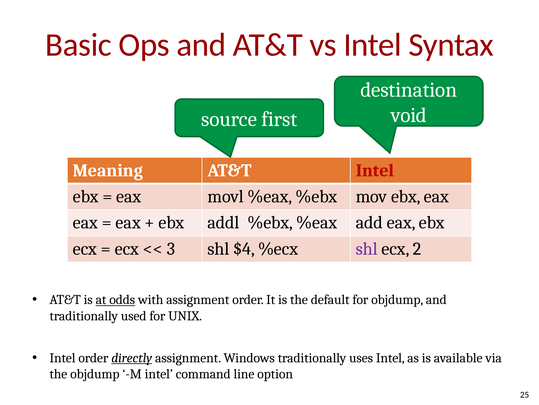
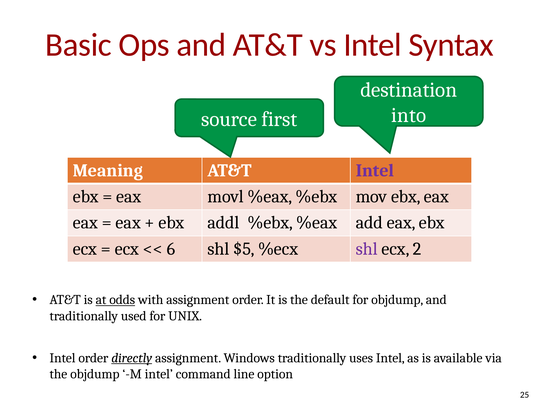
void: void -> into
Intel at (375, 170) colour: red -> purple
3: 3 -> 6
$4: $4 -> $5
